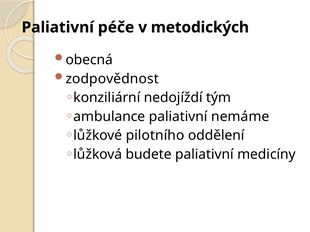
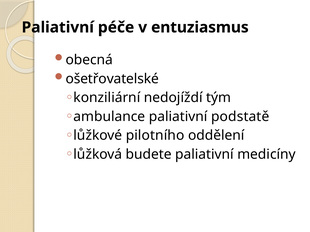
metodických: metodických -> entuziasmus
zodpovědnost: zodpovědnost -> ošetřovatelské
nemáme: nemáme -> podstatě
